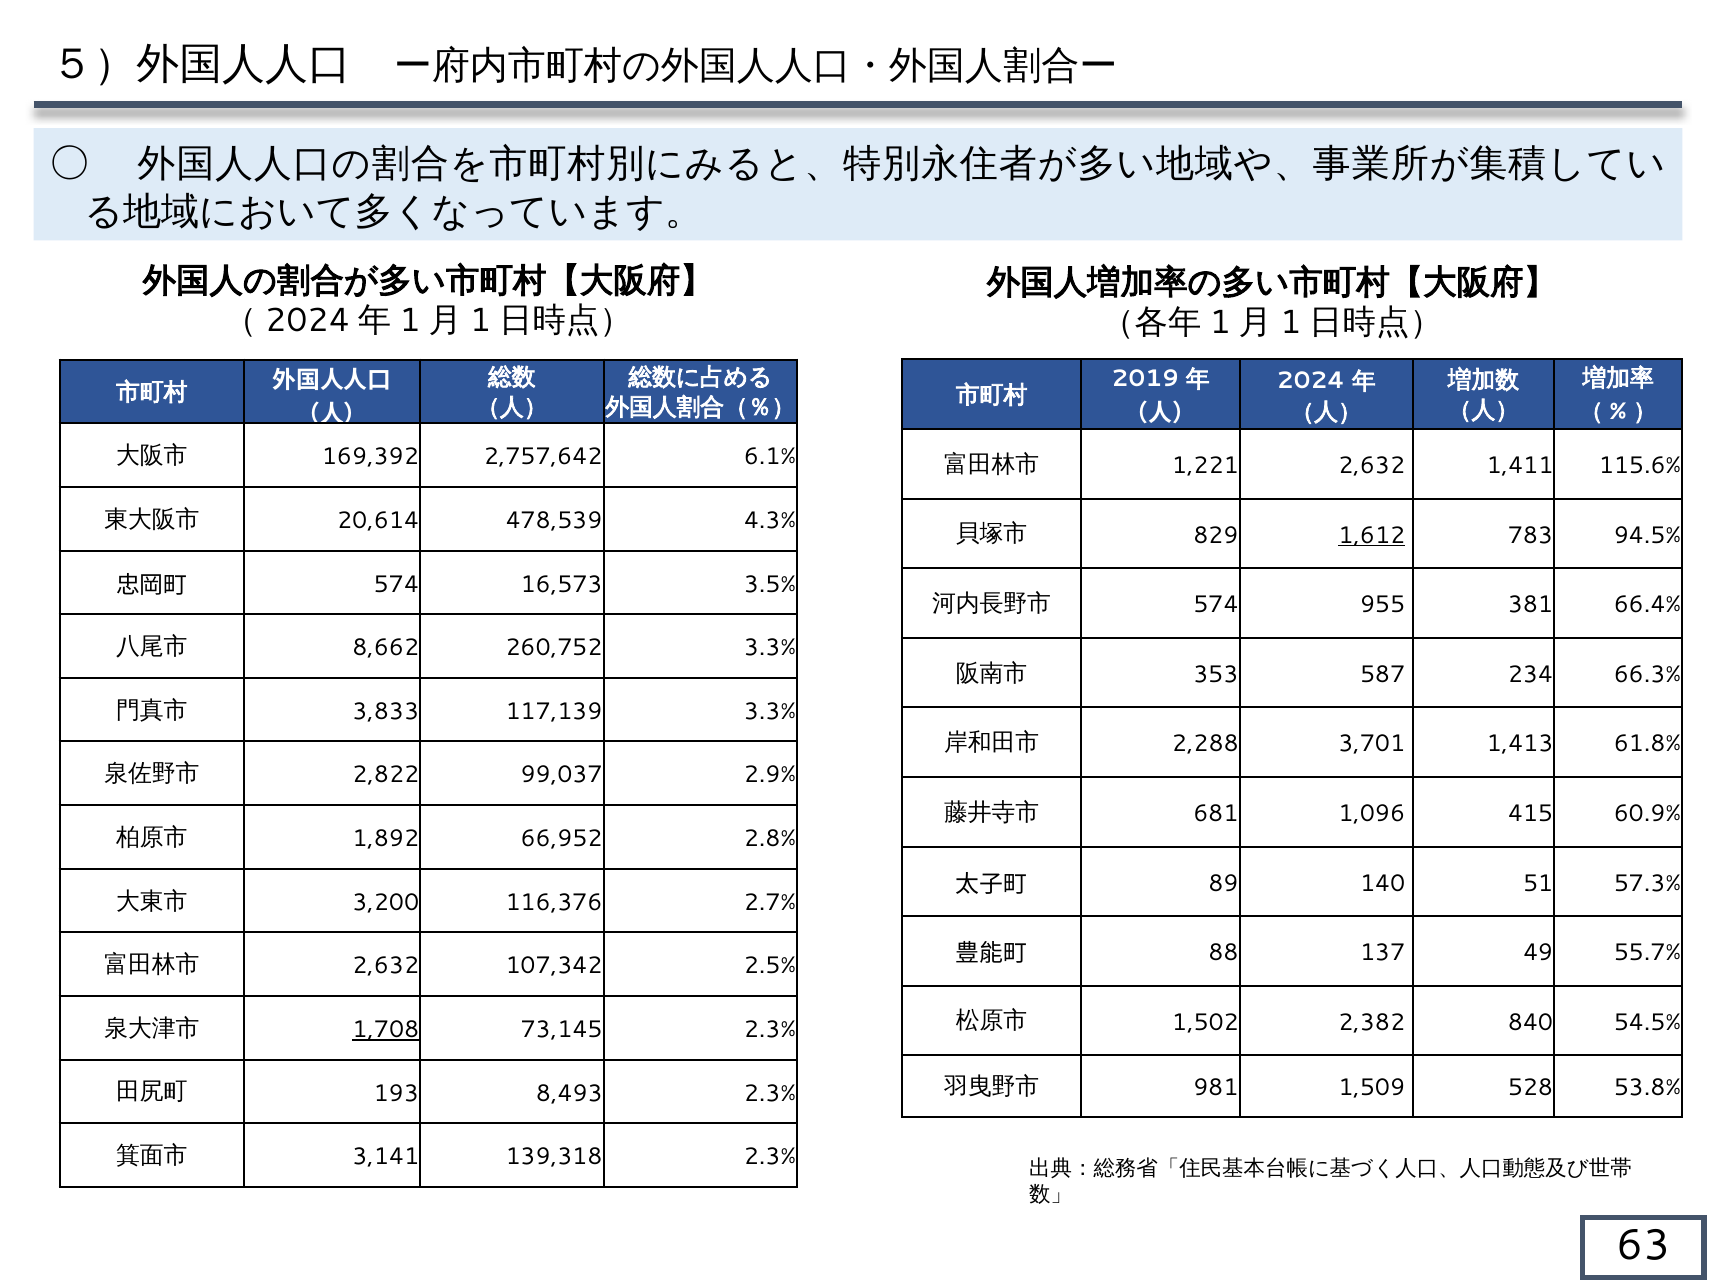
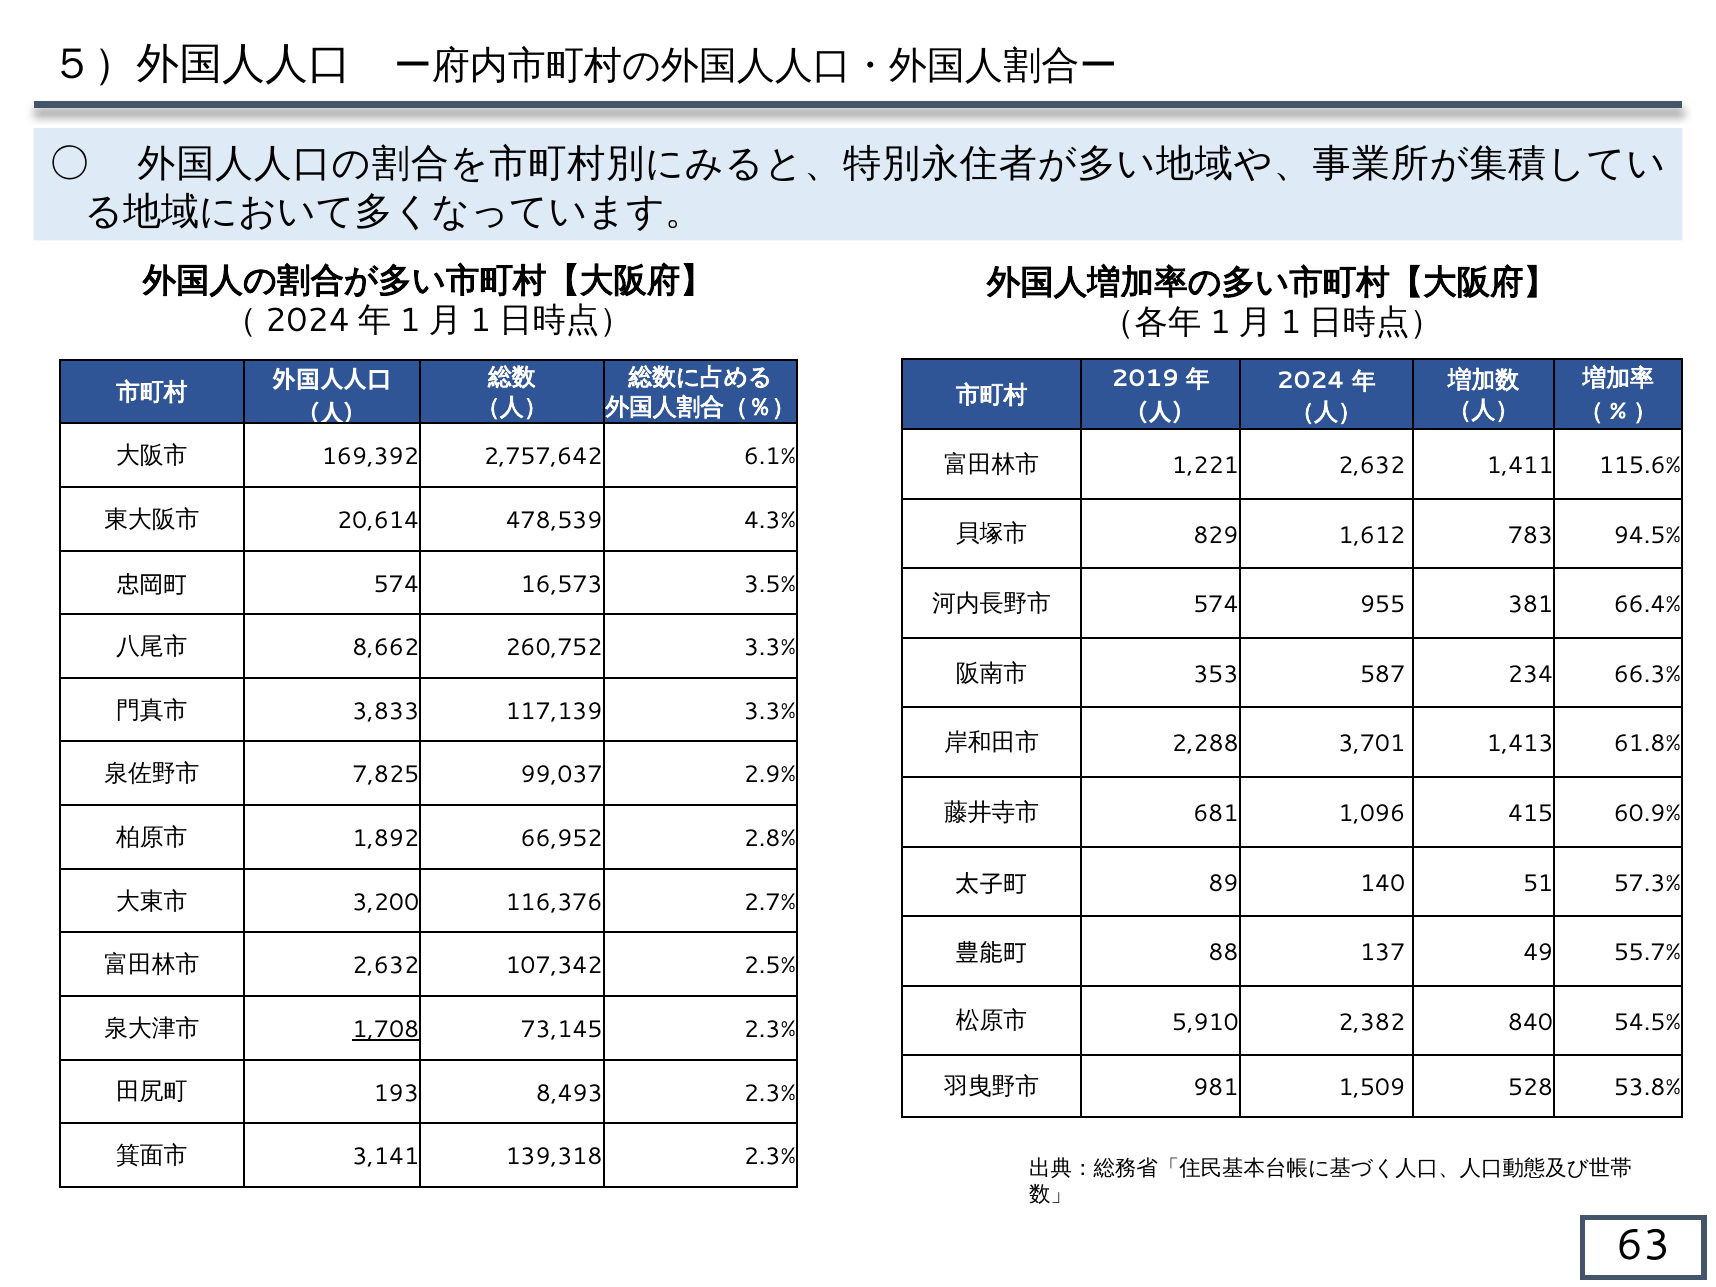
1,612 underline: present -> none
2,822: 2,822 -> 7,825
1,502: 1,502 -> 5,910
